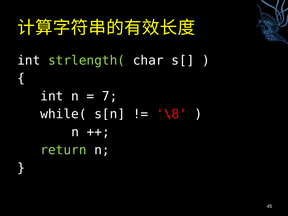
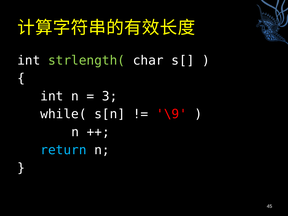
7: 7 -> 3
\8: \8 -> \9
return colour: light green -> light blue
